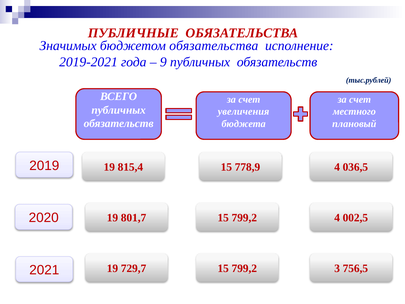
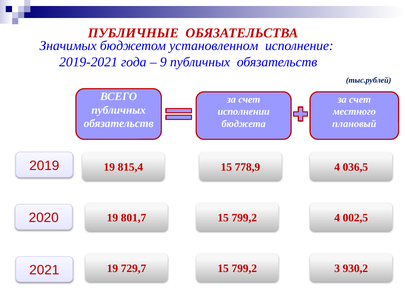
бюджетом обязательства: обязательства -> установленном
увеличения: увеличения -> исполнении
756,5: 756,5 -> 930,2
